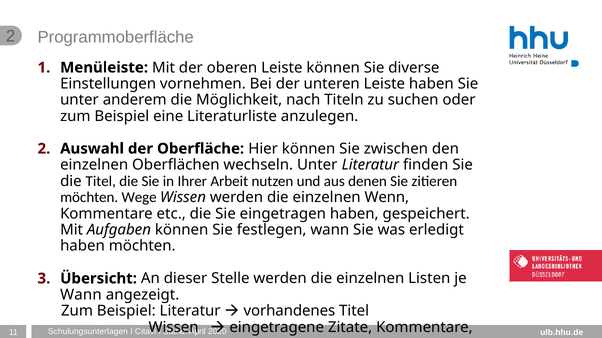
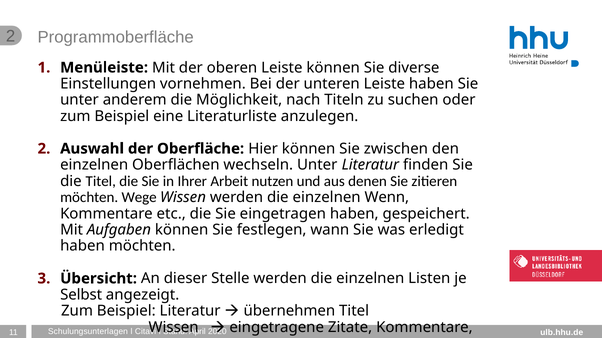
Wann at (81, 295): Wann -> Selbst
vorhandenes: vorhandenes -> übernehmen
